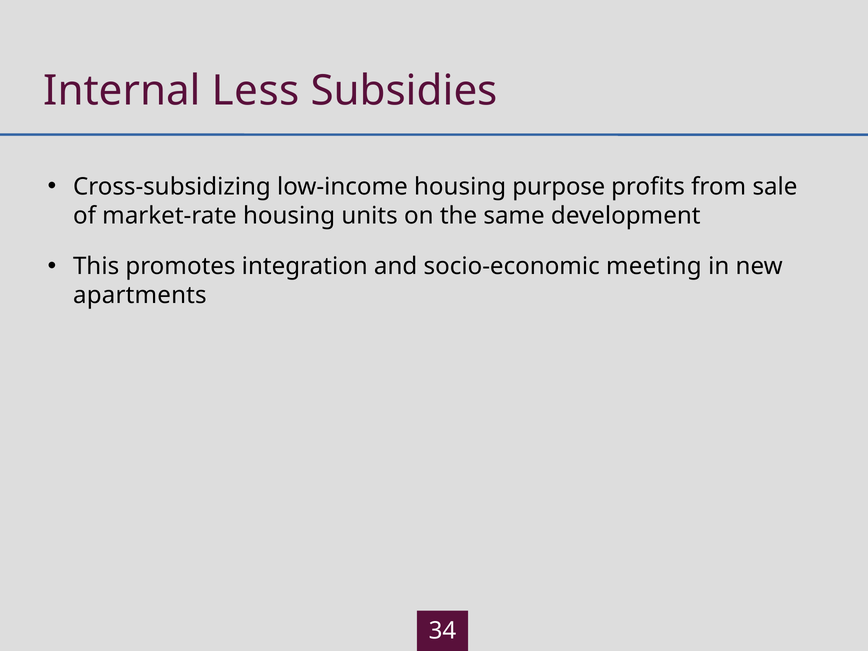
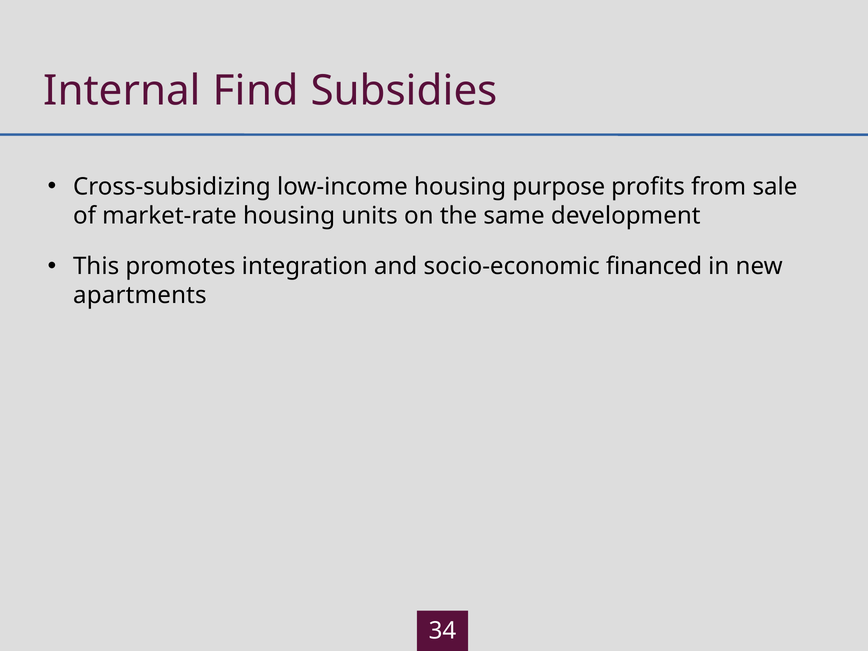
Less: Less -> Find
meeting: meeting -> financed
